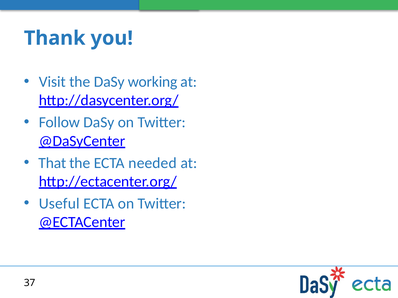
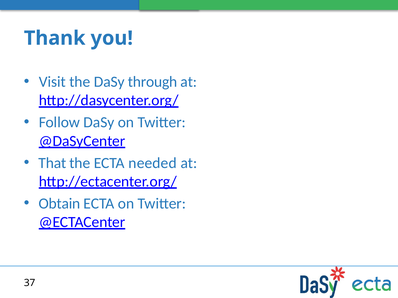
working: working -> through
Useful: Useful -> Obtain
